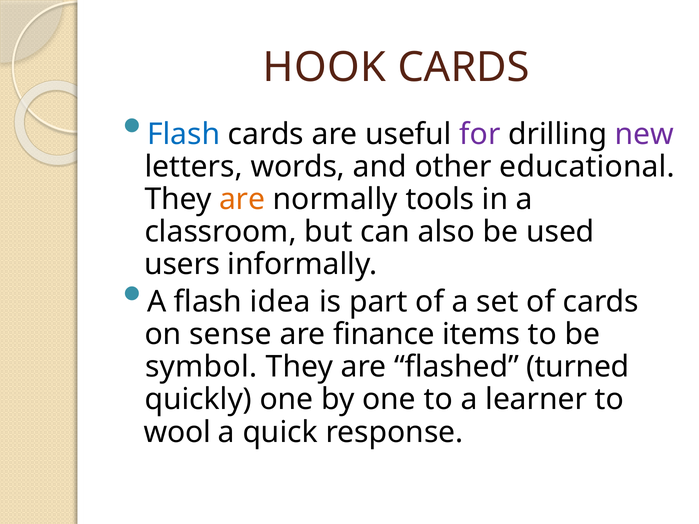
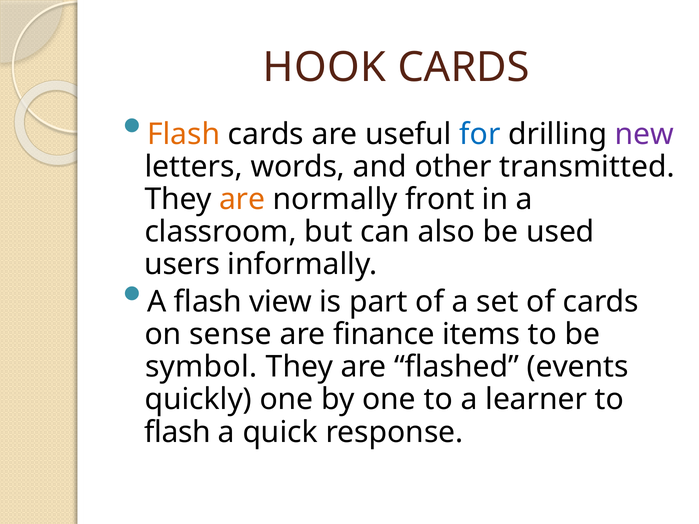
Flash at (184, 134) colour: blue -> orange
for colour: purple -> blue
educational: educational -> transmitted
tools: tools -> front
idea: idea -> view
turned: turned -> events
wool at (177, 432): wool -> flash
